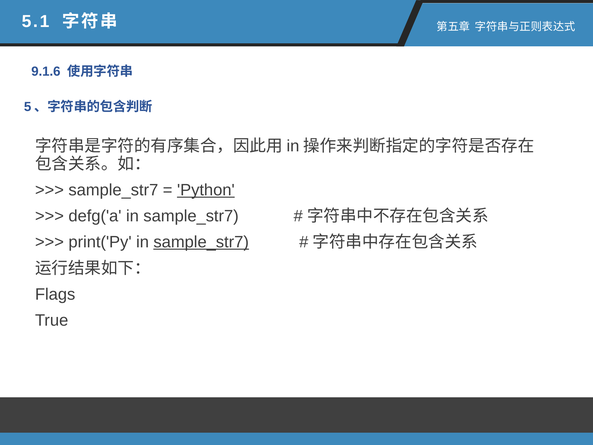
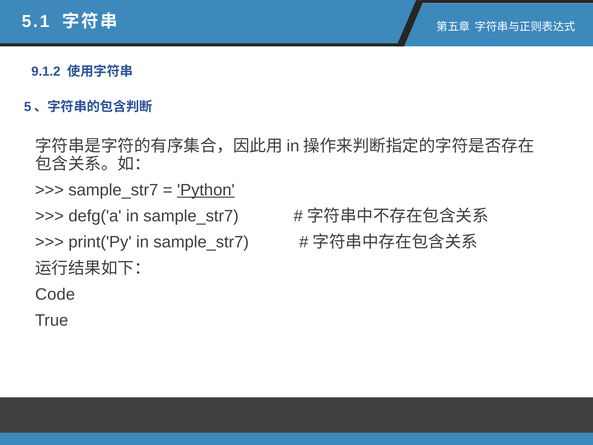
9.1.6: 9.1.6 -> 9.1.2
sample_str7 at (201, 242) underline: present -> none
Flags: Flags -> Code
